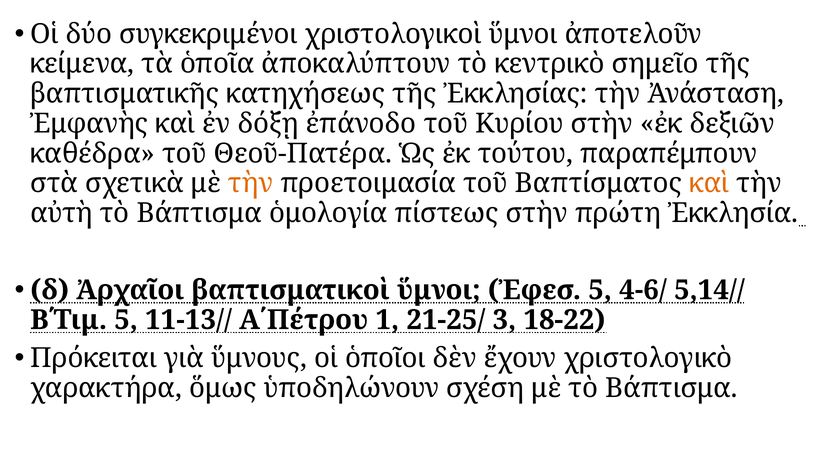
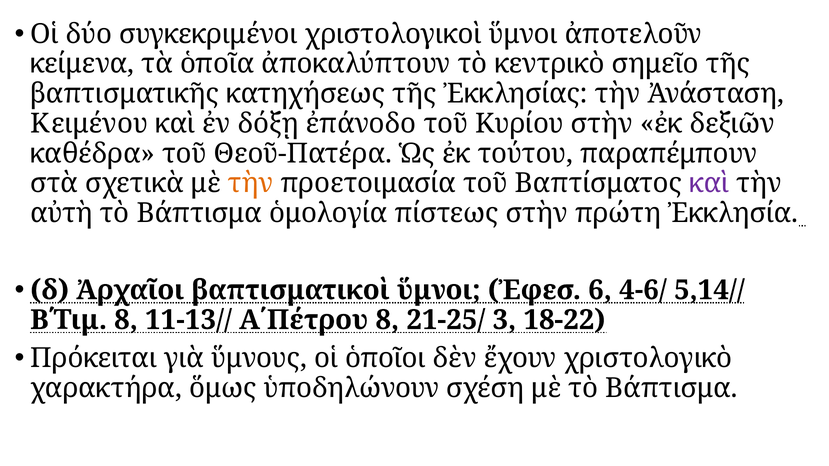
Ἐμφανὴς: Ἐμφανὴς -> Κειμένου
καὶ at (709, 183) colour: orange -> purple
Ἐφεσ 5: 5 -> 6
Β΄Τιμ 5: 5 -> 8
Α΄Πέτρου 1: 1 -> 8
